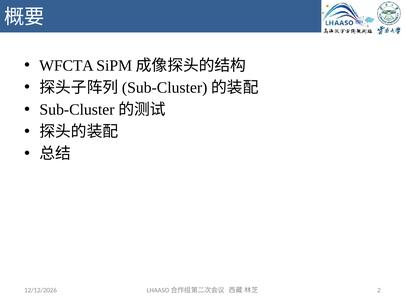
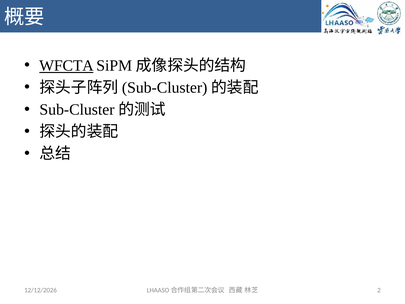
WFCTA underline: none -> present
